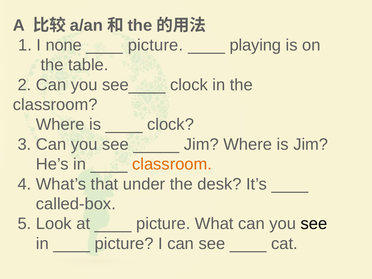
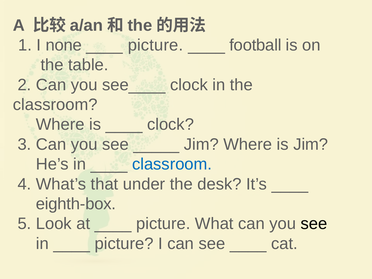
playing: playing -> football
classroom at (172, 164) colour: orange -> blue
called-box: called-box -> eighth-box
